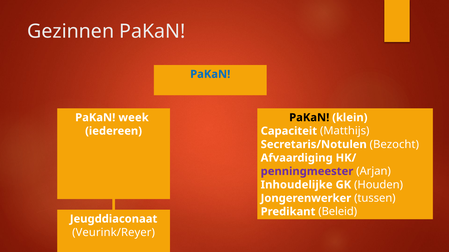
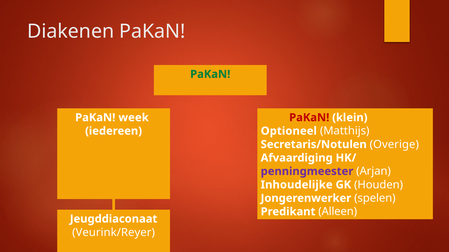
Gezinnen: Gezinnen -> Diakenen
PaKaN at (210, 74) colour: blue -> green
PaKaN at (309, 118) colour: black -> red
Capaciteit: Capaciteit -> Optioneel
Bezocht: Bezocht -> Overige
tussen: tussen -> spelen
Beleid: Beleid -> Alleen
